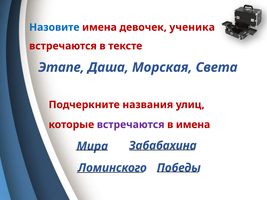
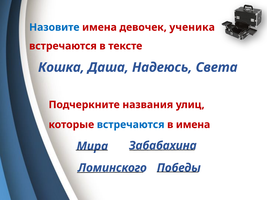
Этапе: Этапе -> Кошка
Морская: Морская -> Надеюсь
встречаются at (131, 125) colour: purple -> blue
